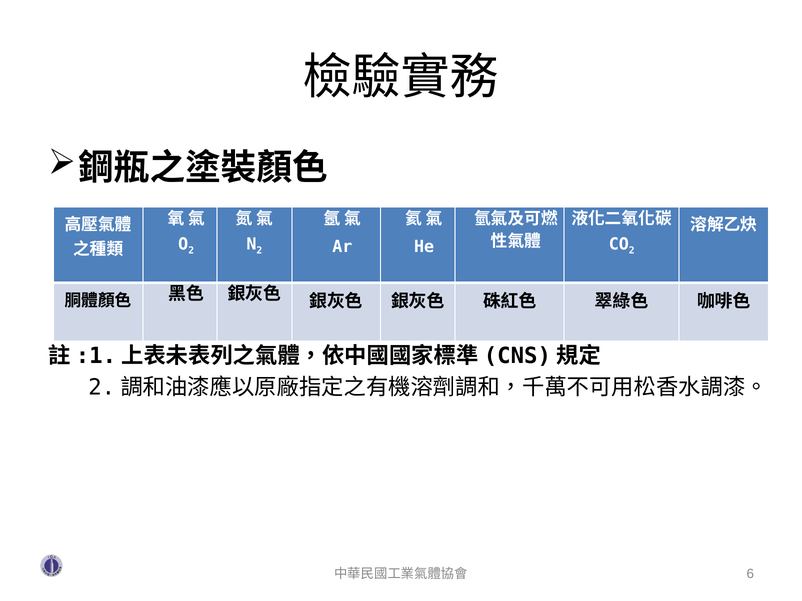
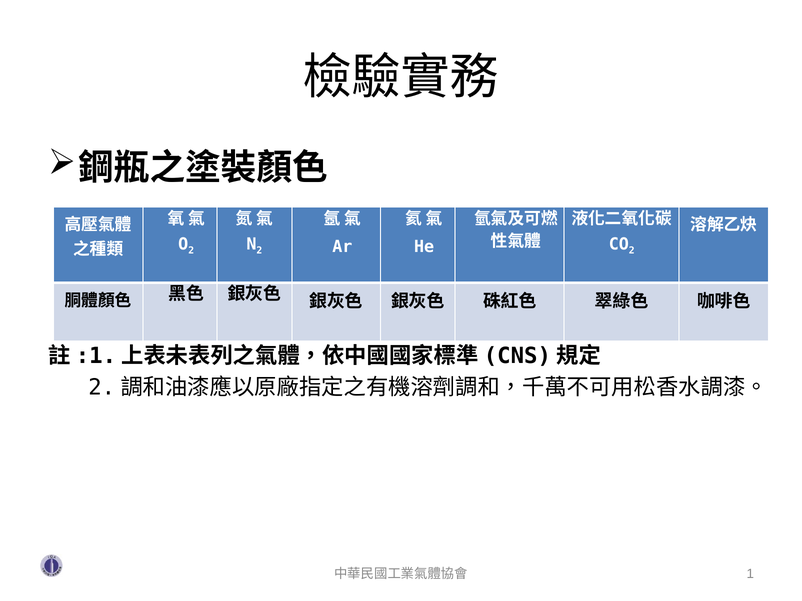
6: 6 -> 1
